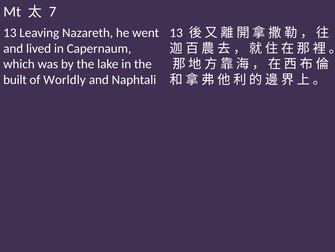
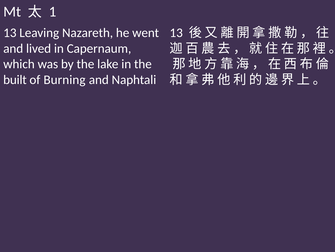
7: 7 -> 1
Worldly: Worldly -> Burning
